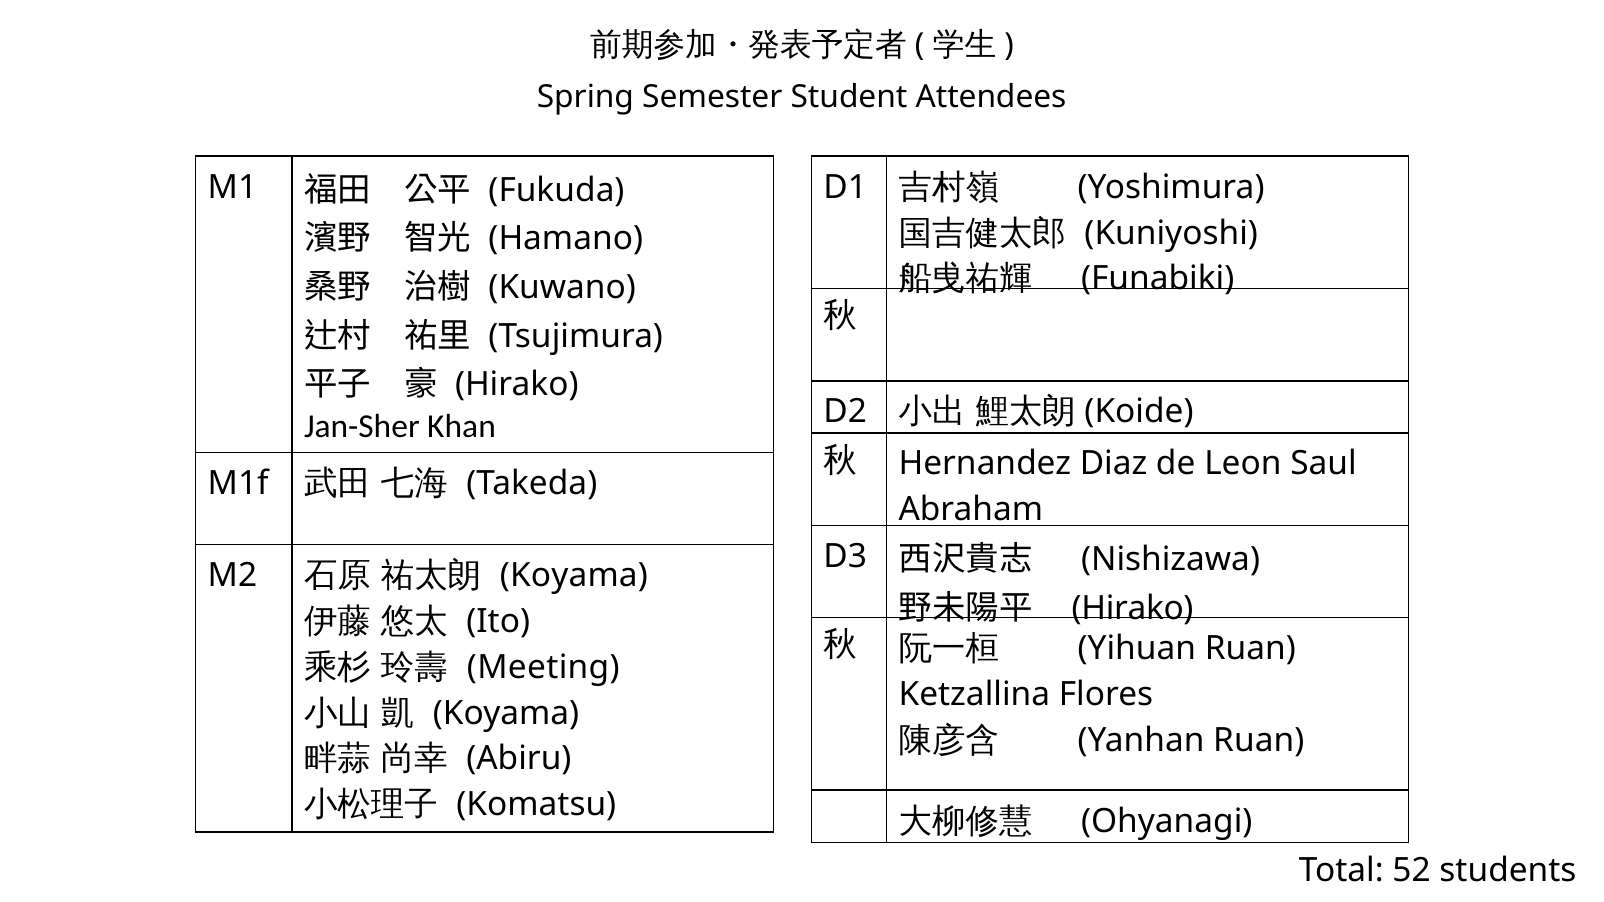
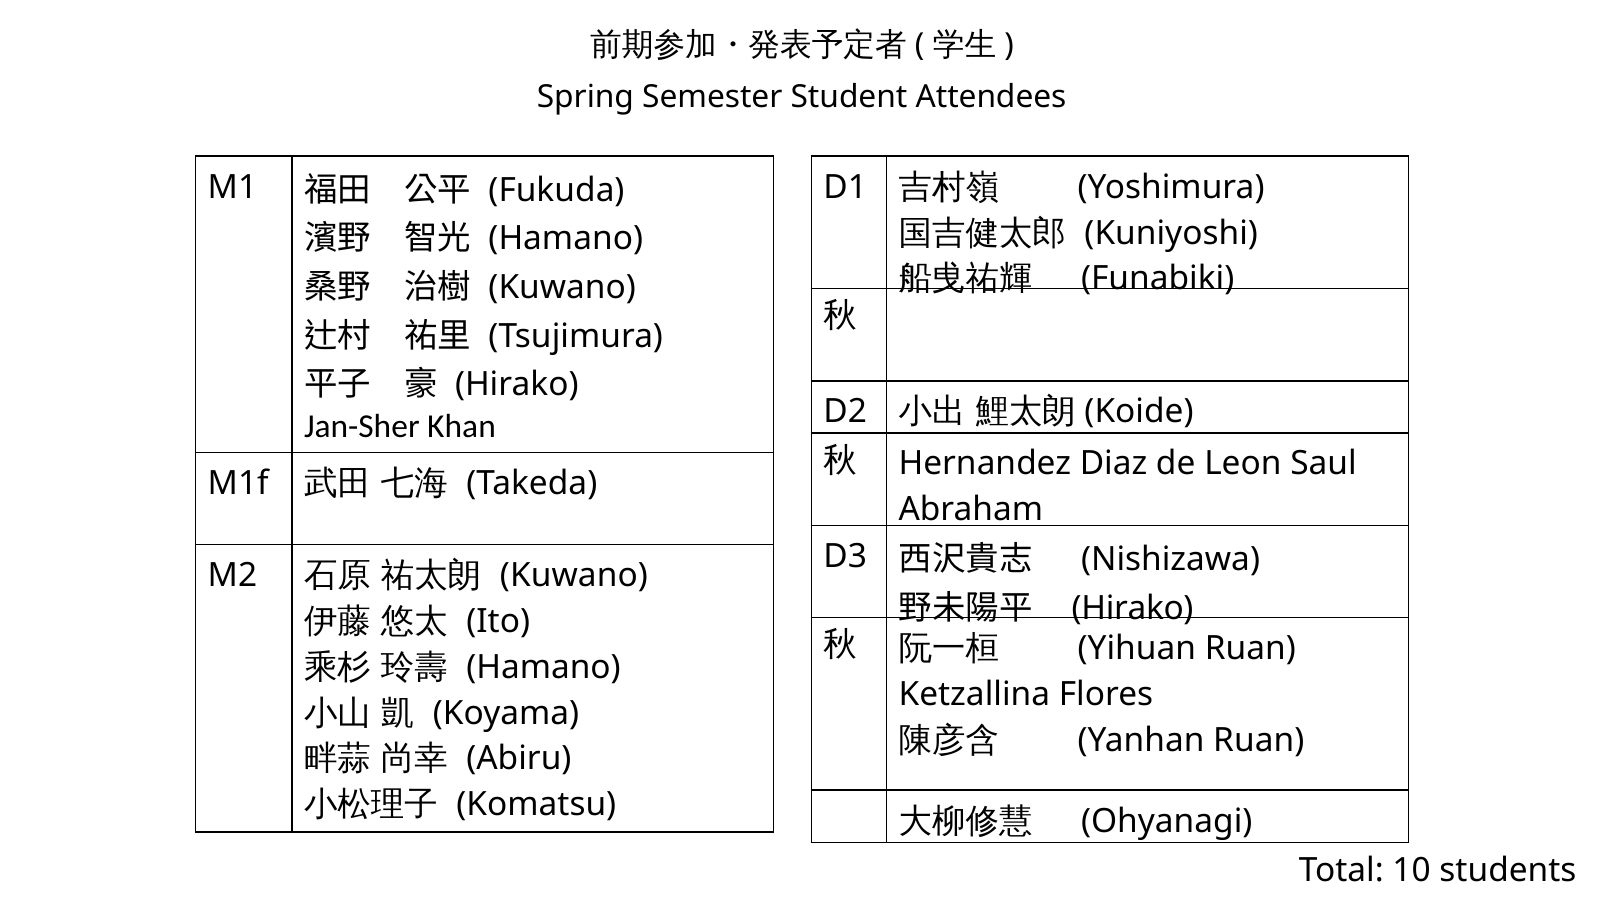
Koyama at (574, 575): Koyama -> Kuwano
Meeting at (543, 667): Meeting -> Hamano
52: 52 -> 10
